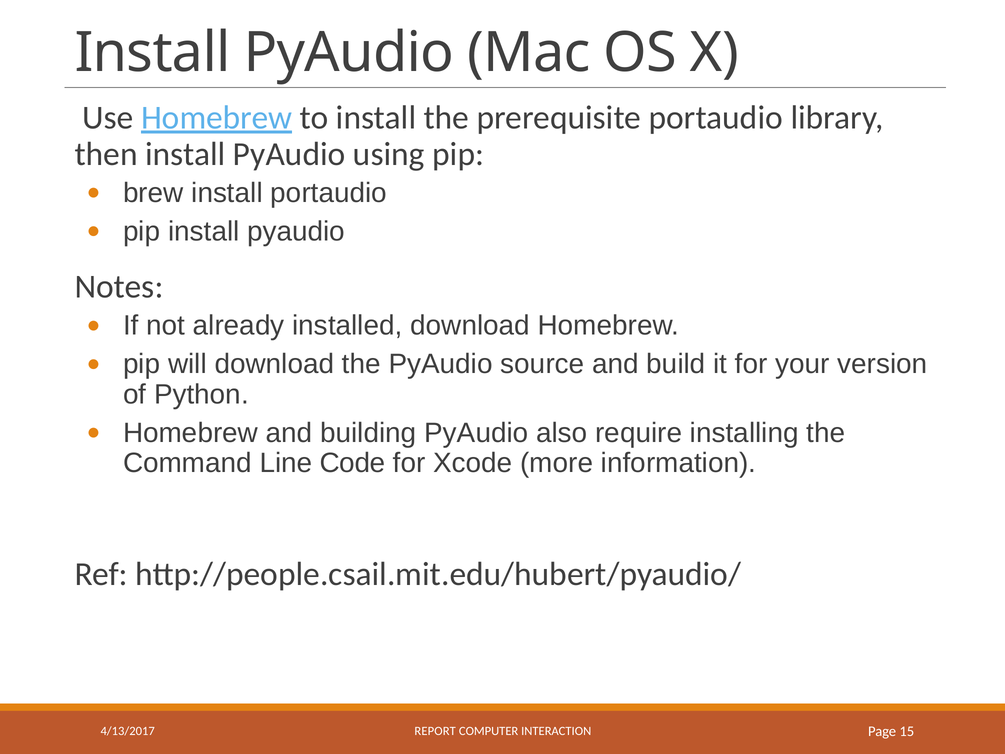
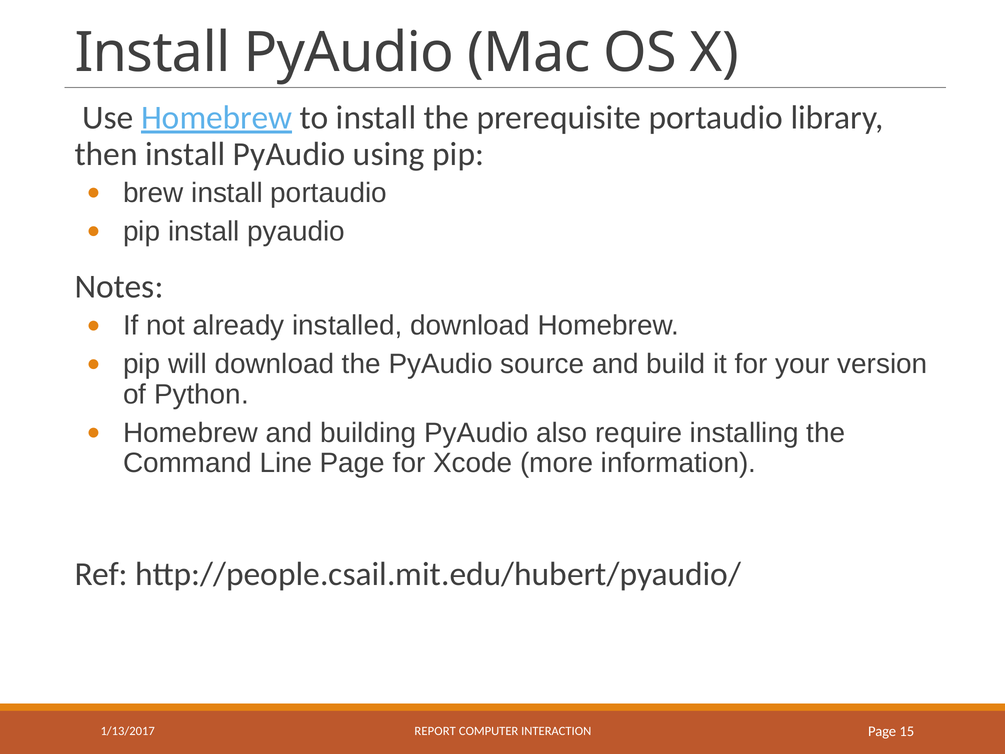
Line Code: Code -> Page
4/13/2017: 4/13/2017 -> 1/13/2017
